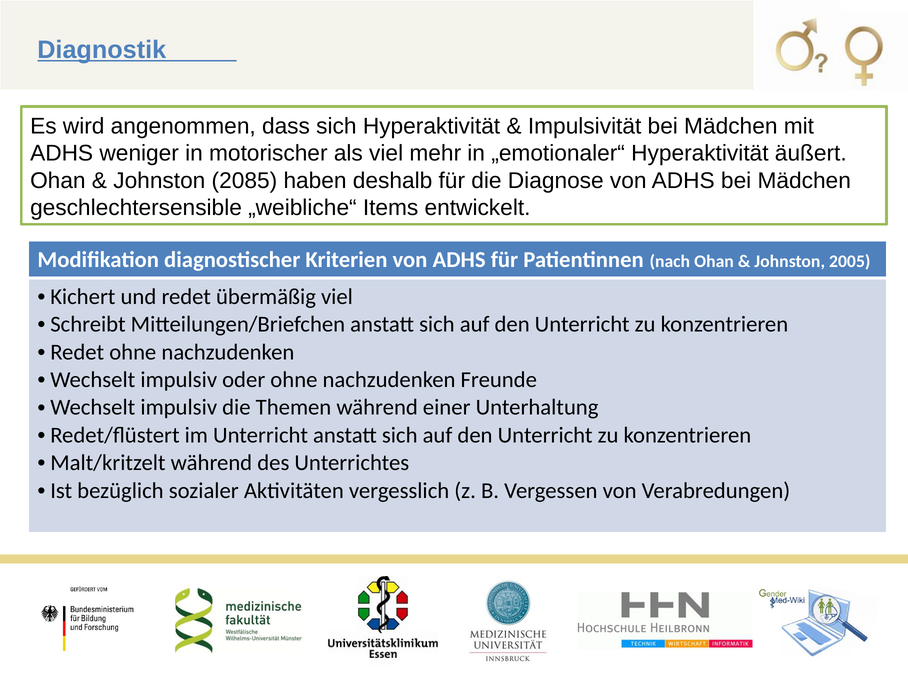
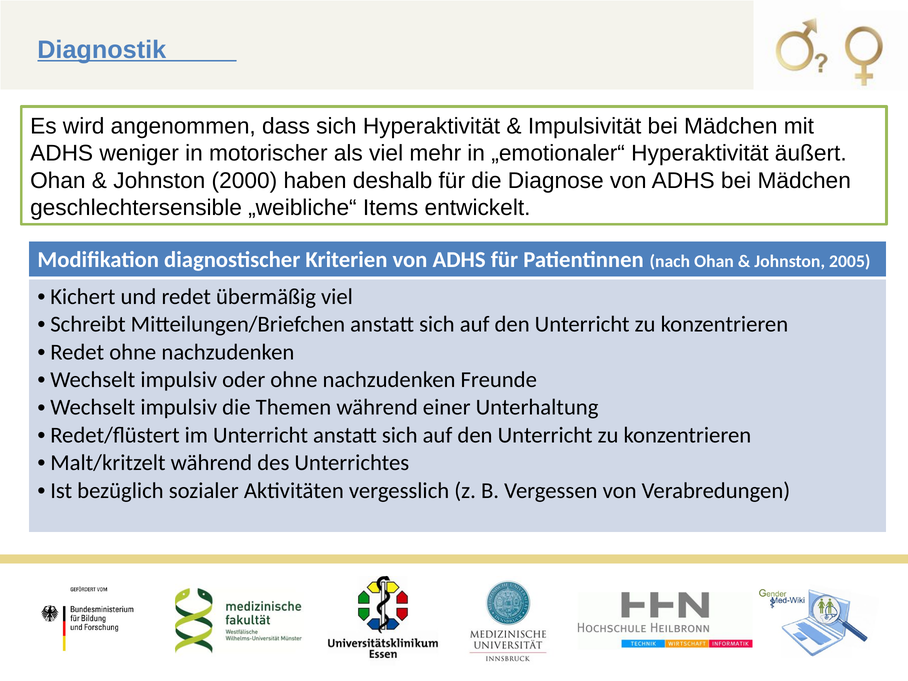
2085: 2085 -> 2000
